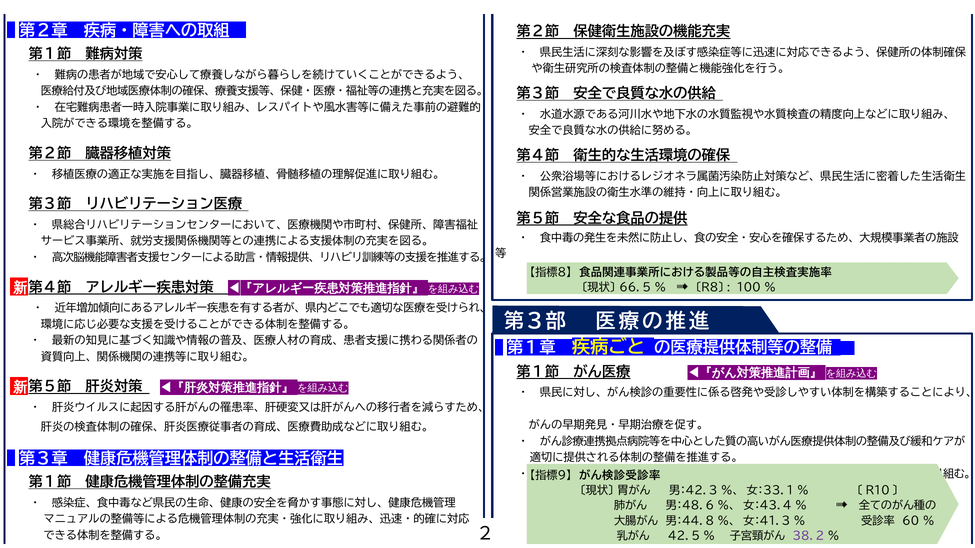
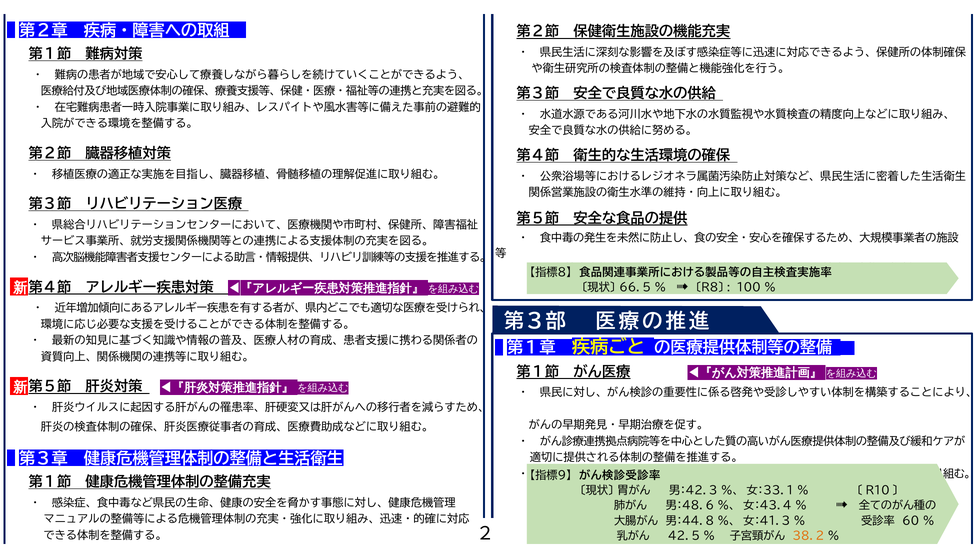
３８．２ colour: purple -> orange
